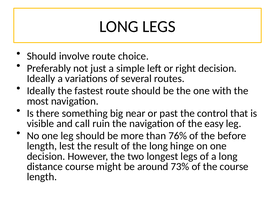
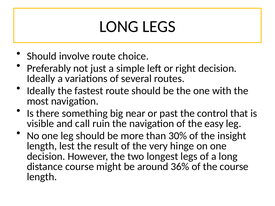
76%: 76% -> 30%
before: before -> insight
the long: long -> very
73%: 73% -> 36%
